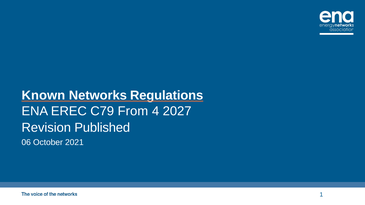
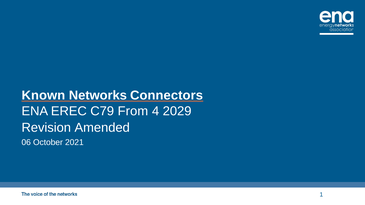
Regulations: Regulations -> Connectors
2027: 2027 -> 2029
Published: Published -> Amended
